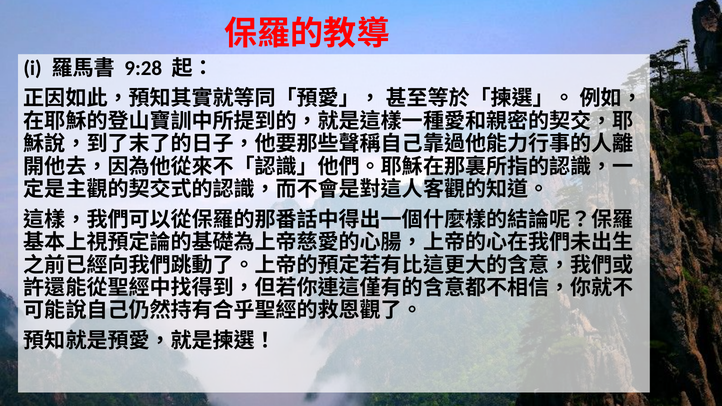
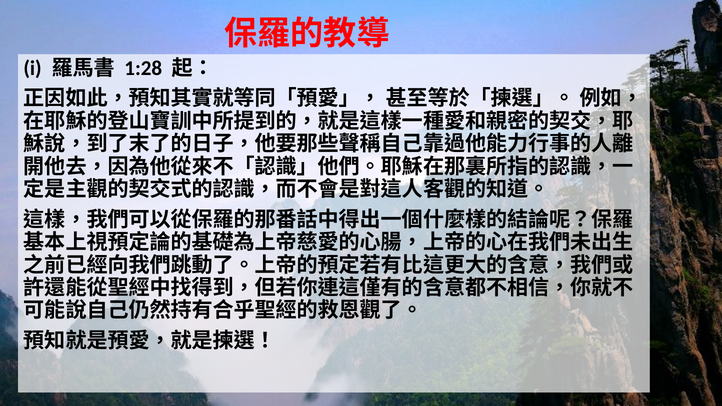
9:28: 9:28 -> 1:28
